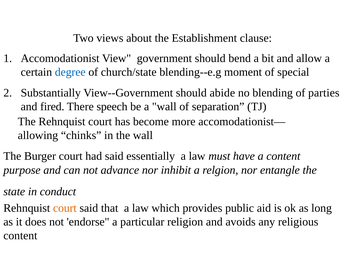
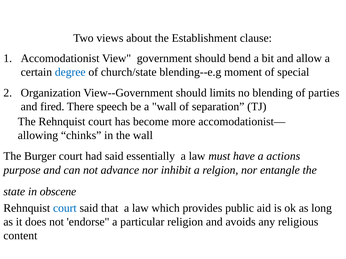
Substantially: Substantially -> Organization
abide: abide -> limits
a content: content -> actions
conduct: conduct -> obscene
court at (65, 208) colour: orange -> blue
